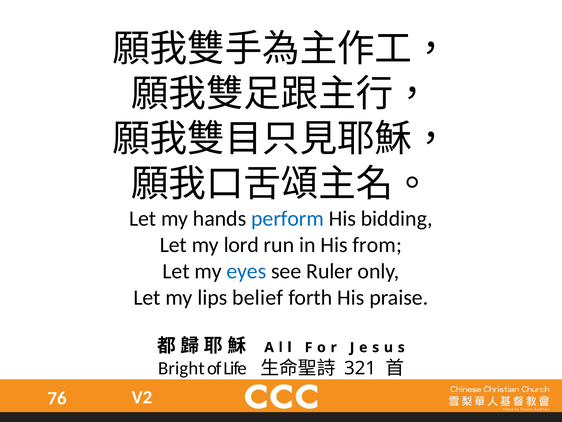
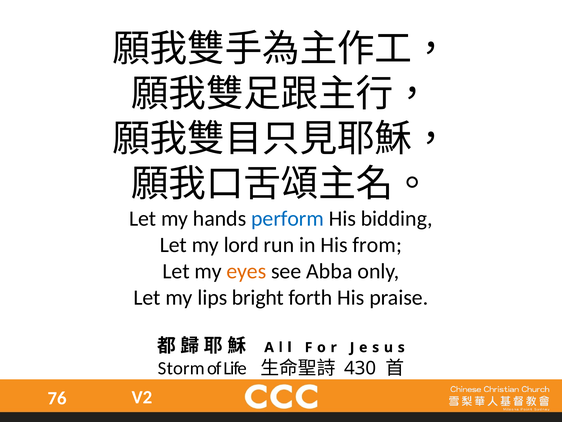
eyes colour: blue -> orange
Ruler: Ruler -> Abba
belief: belief -> bright
Bright: Bright -> Storm
321: 321 -> 430
